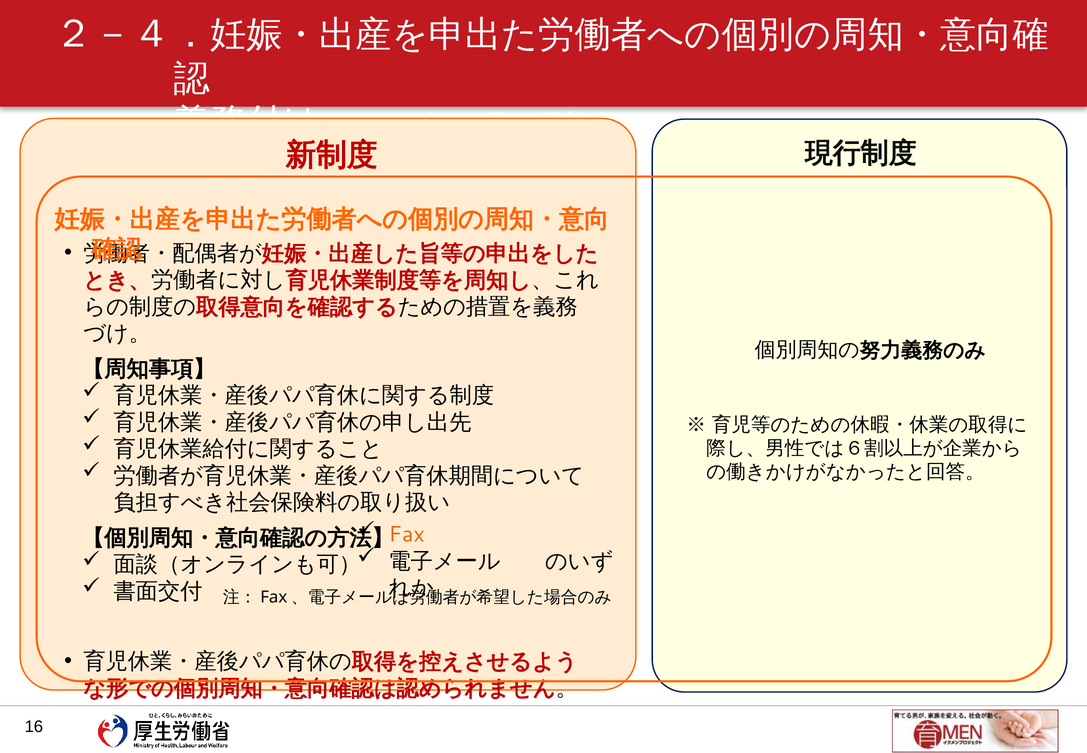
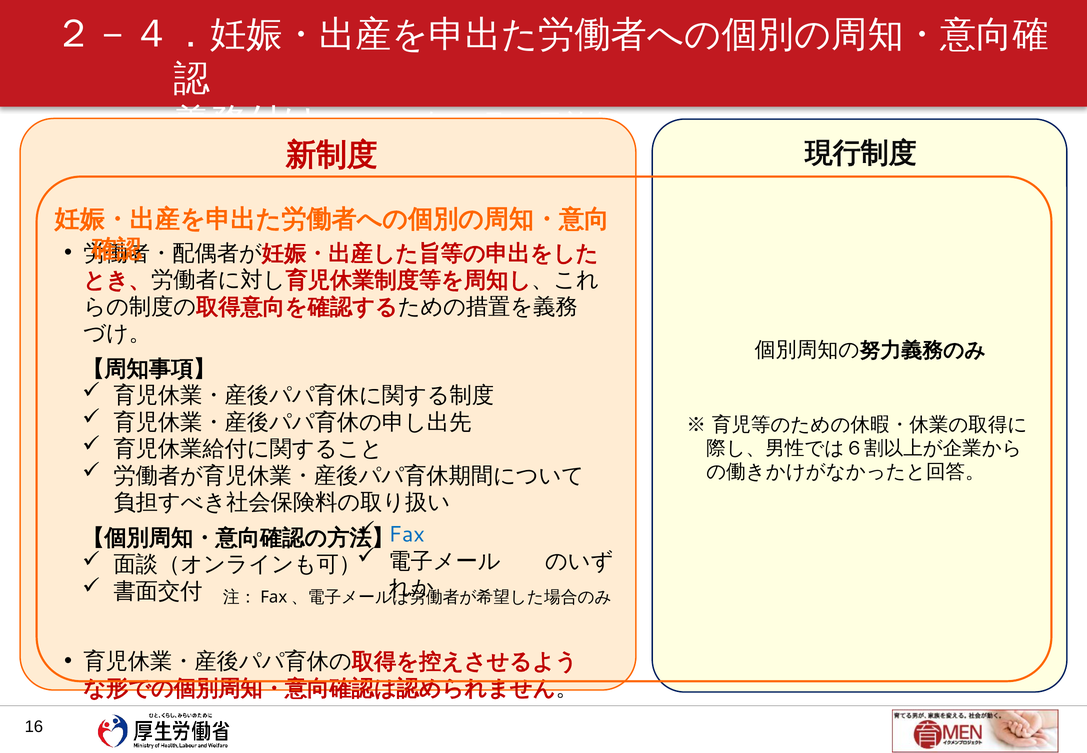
Fax colour: orange -> blue
